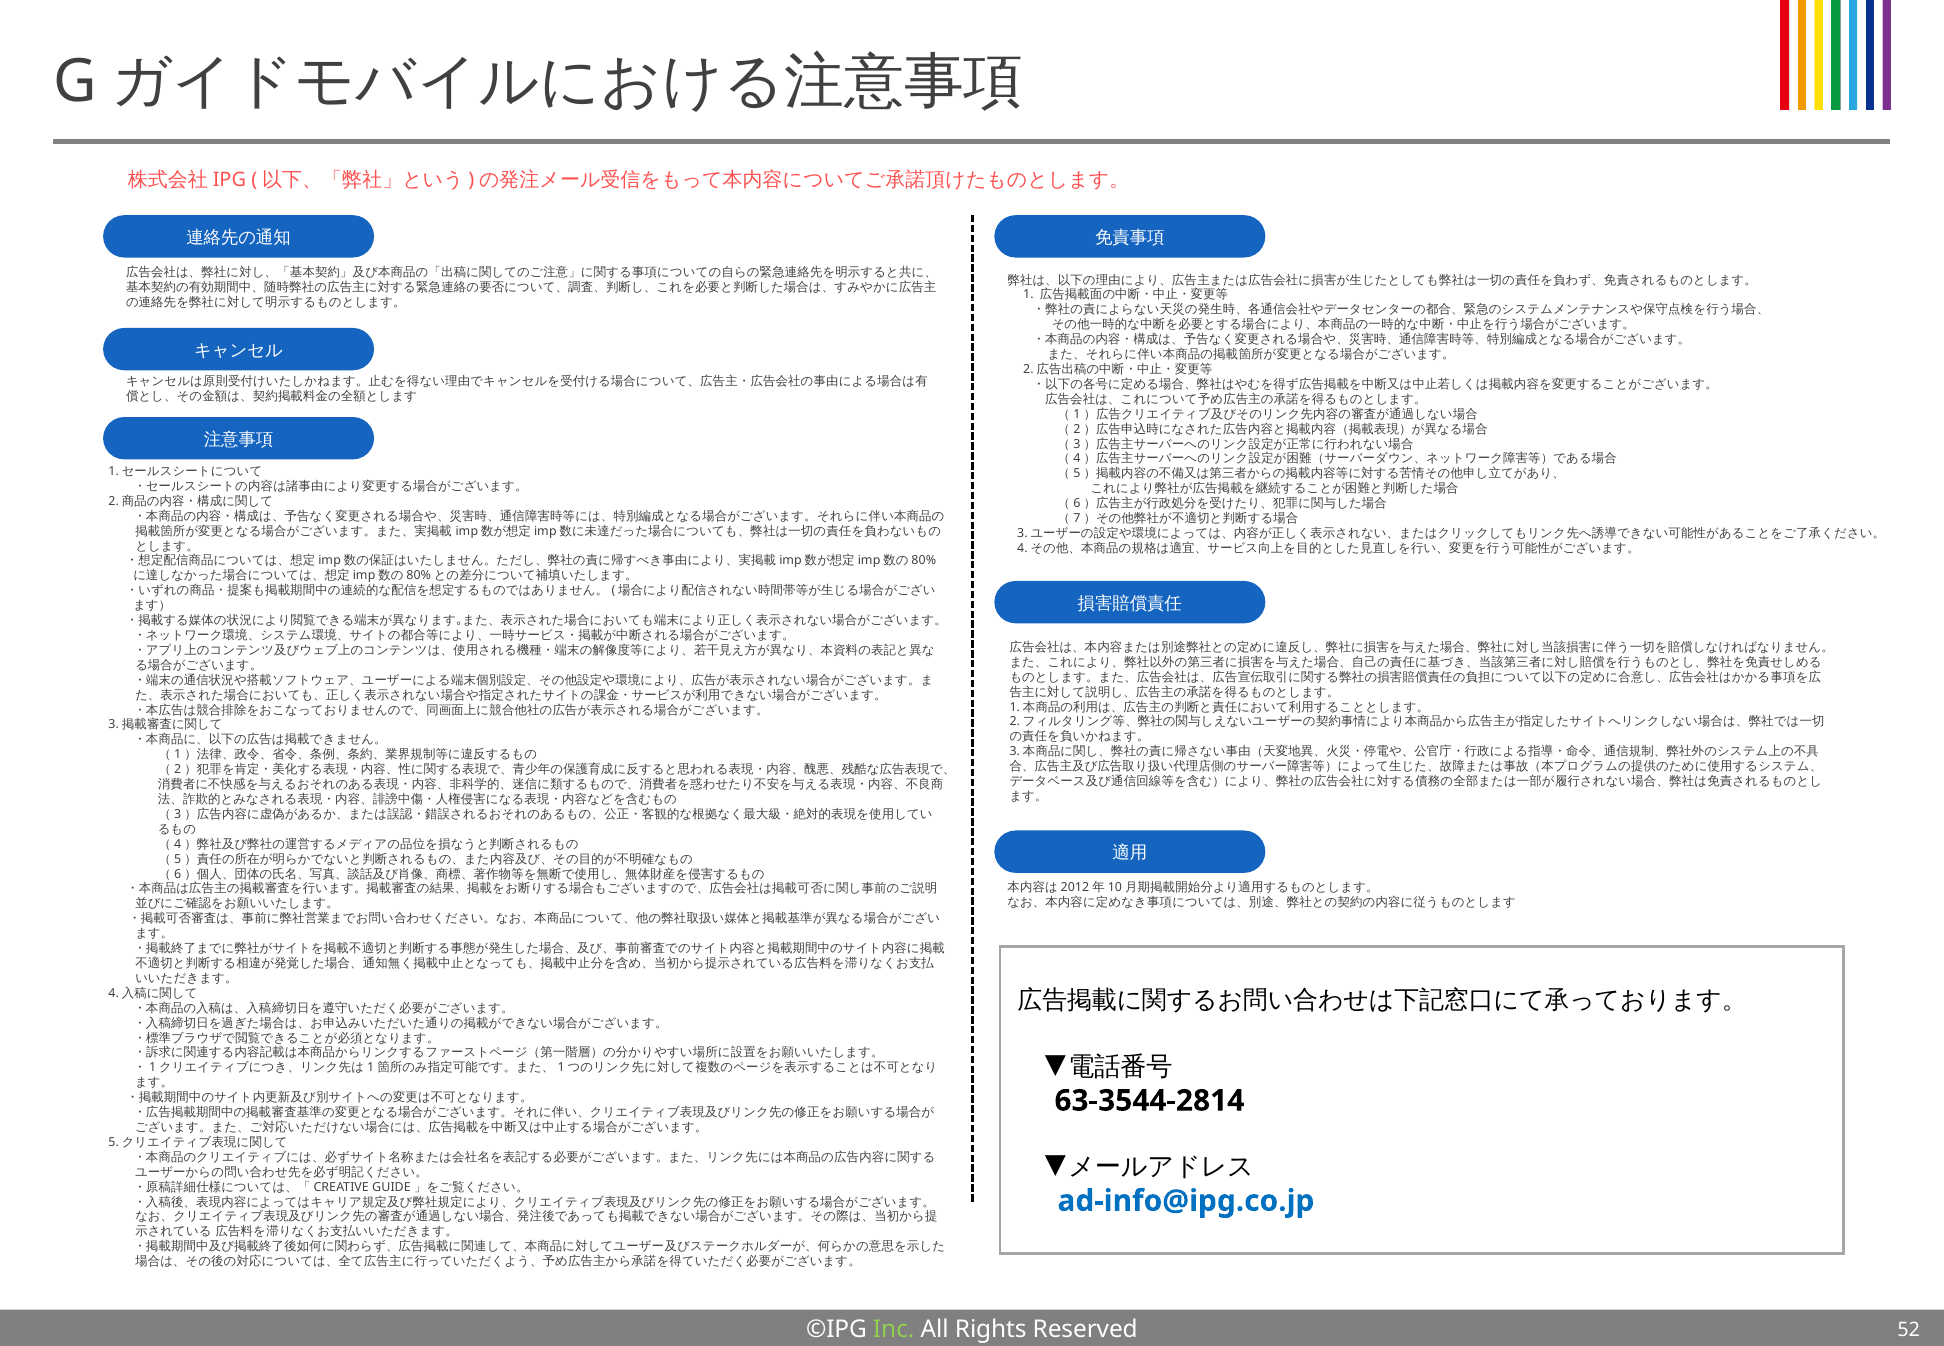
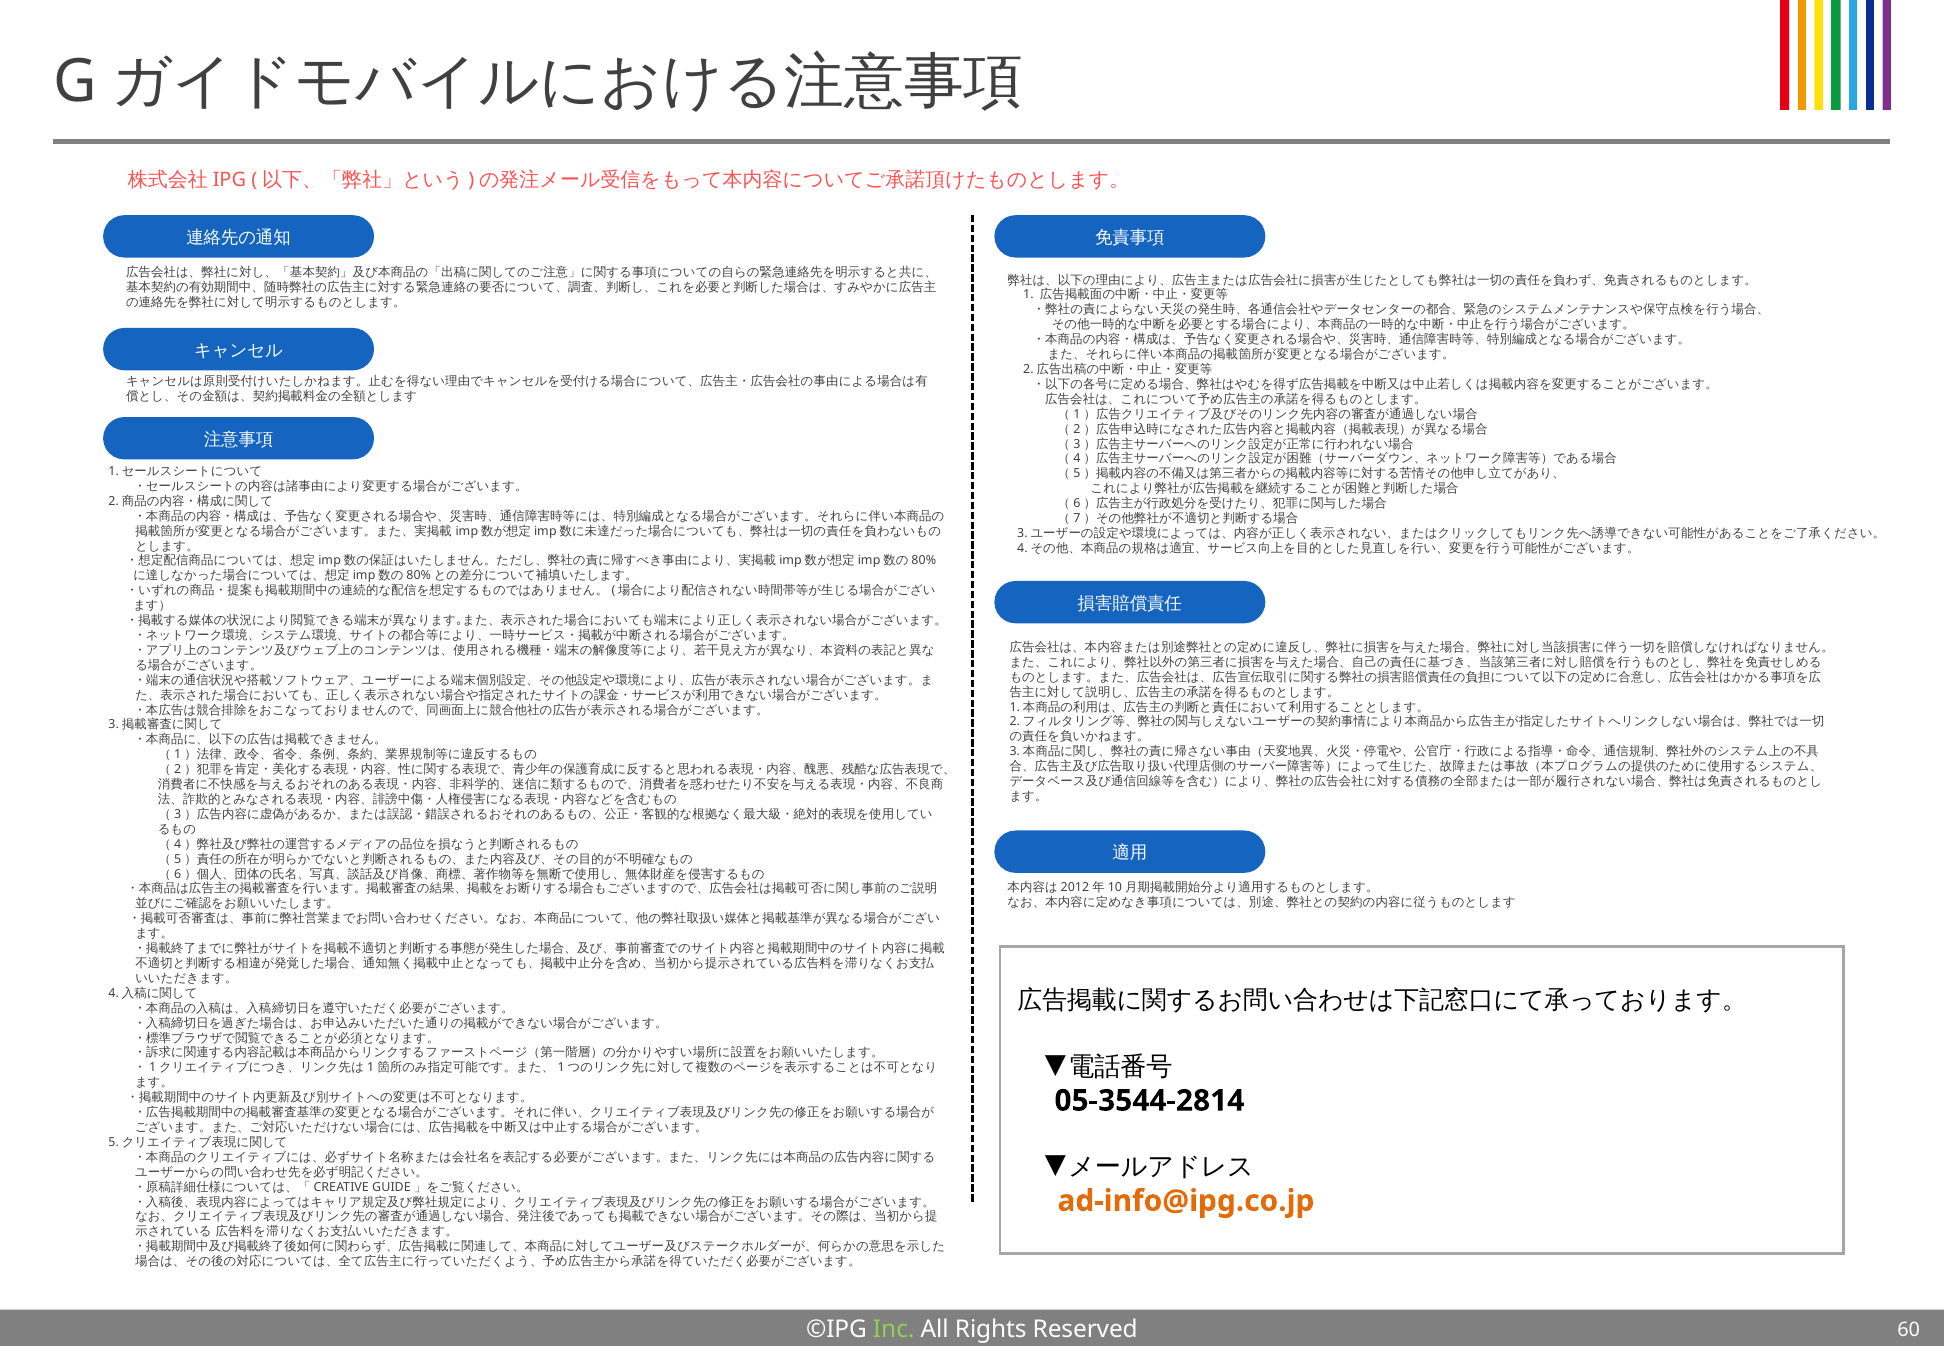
63-3544-2814: 63-3544-2814 -> 05-3544-2814
ad-info@ipg.co.jp colour: blue -> orange
52: 52 -> 60
